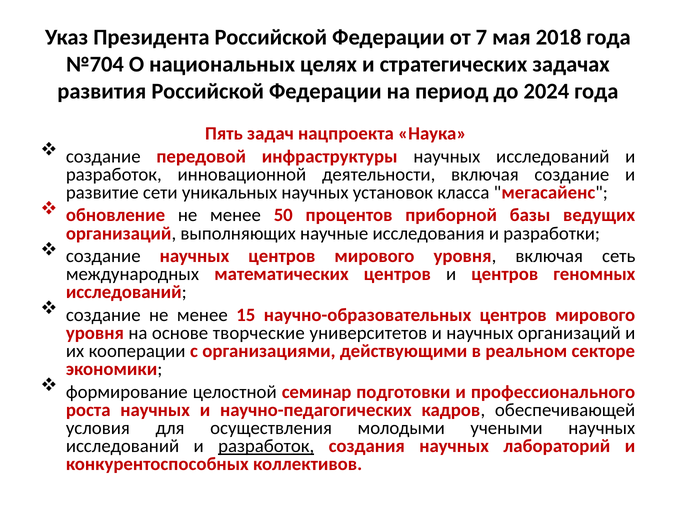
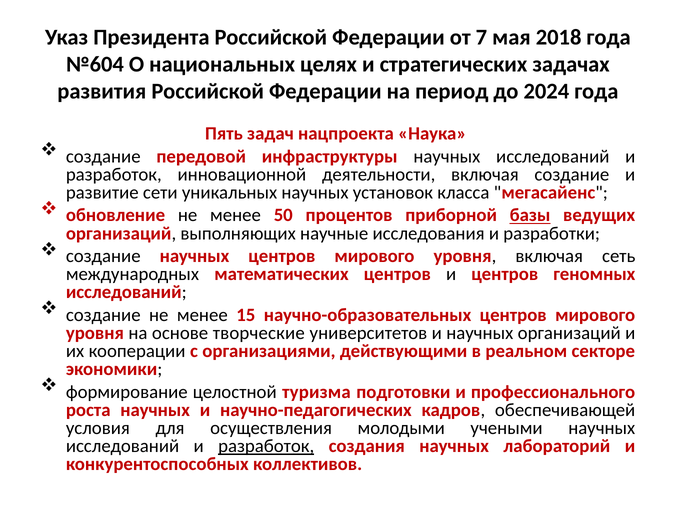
№704: №704 -> №604
базы underline: none -> present
семинар: семинар -> туризма
